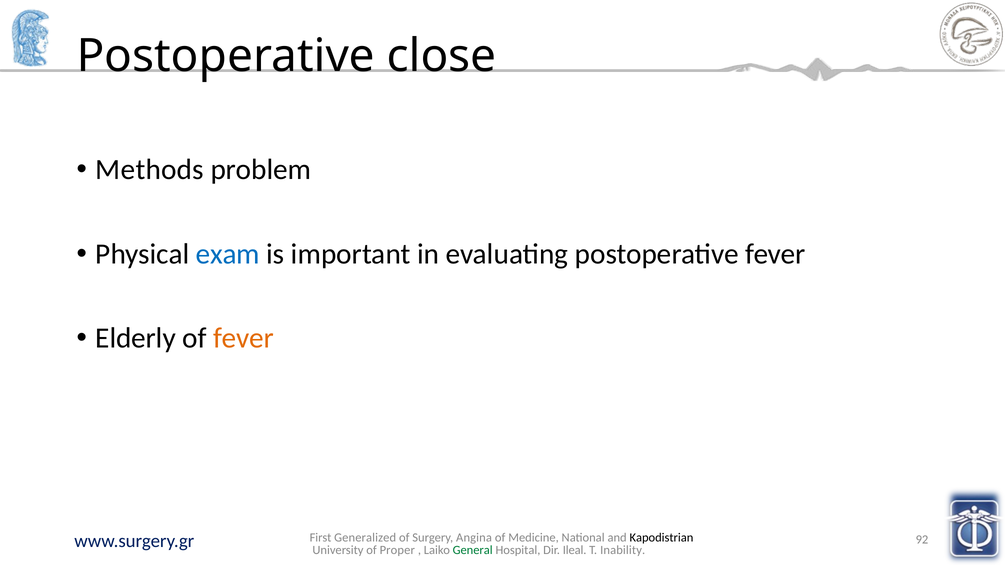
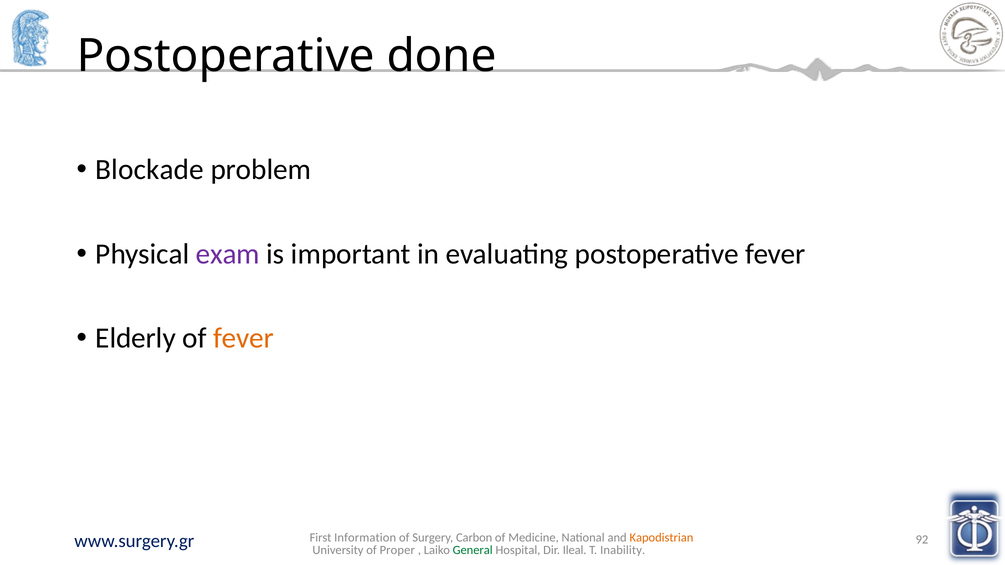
close: close -> done
Methods: Methods -> Blockade
exam colour: blue -> purple
Generalized: Generalized -> Information
Angina: Angina -> Carbon
Kapodistrian colour: black -> orange
